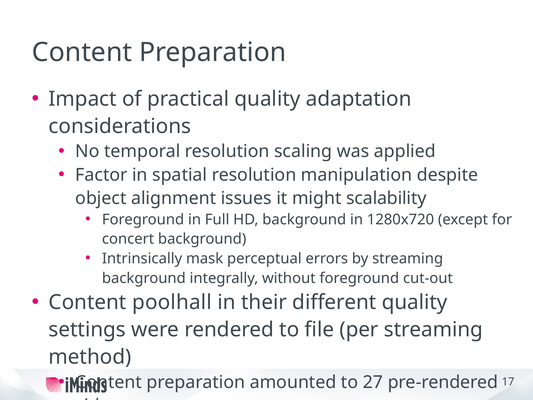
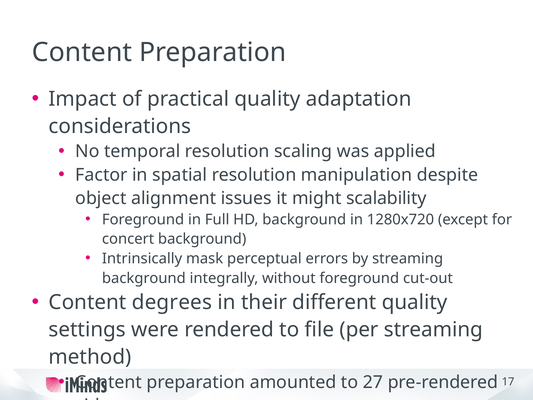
poolhall: poolhall -> degrees
